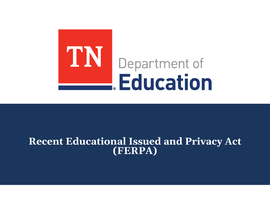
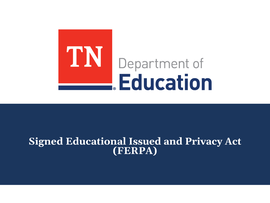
Recent: Recent -> Signed
